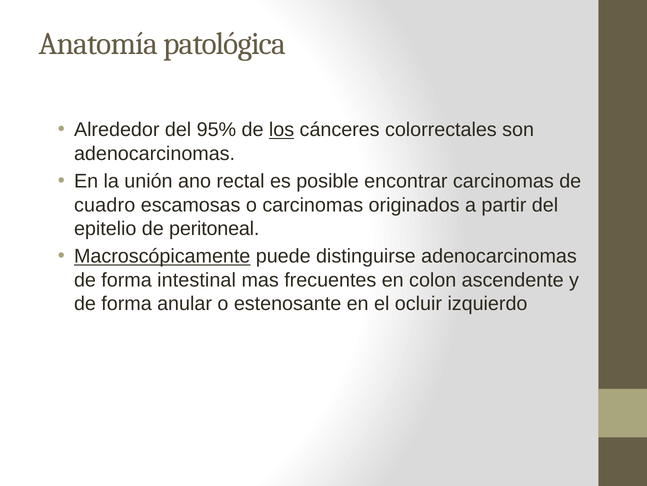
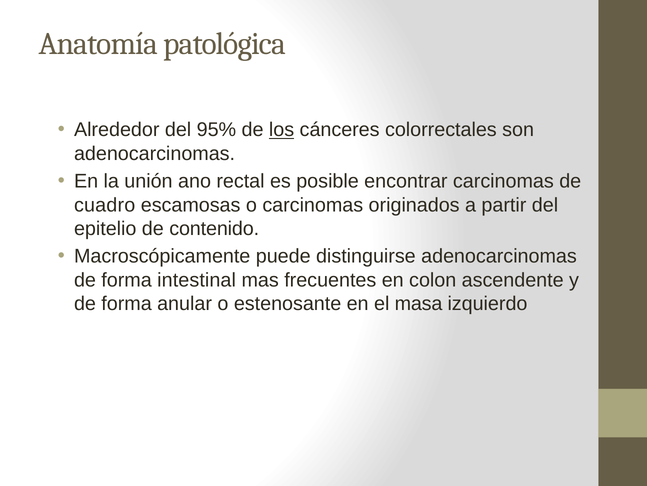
peritoneal: peritoneal -> contenido
Macroscópicamente underline: present -> none
ocluir: ocluir -> masa
